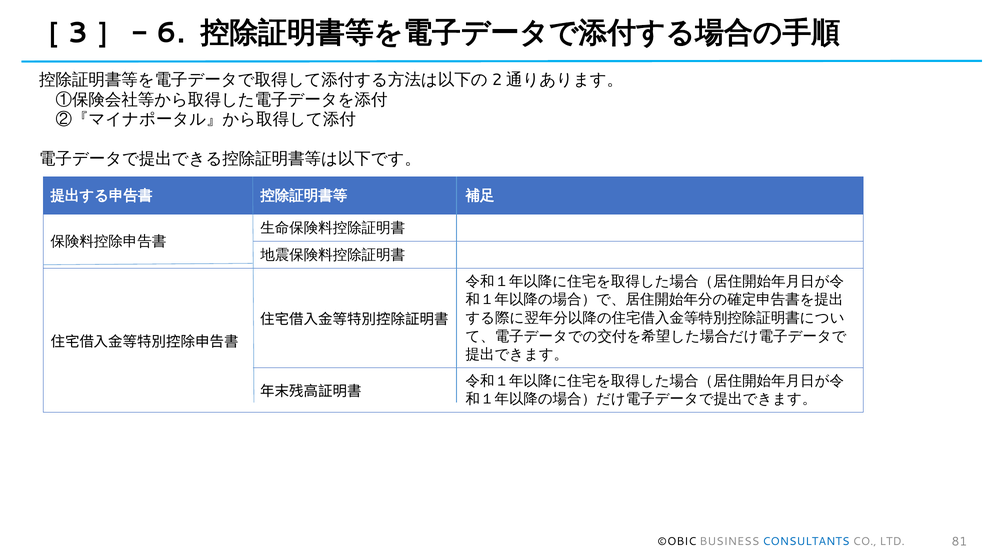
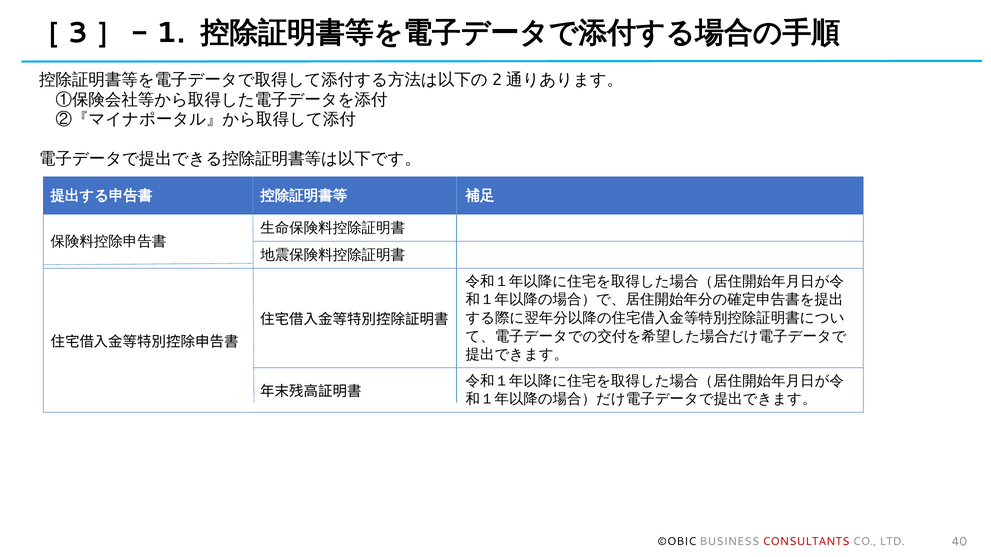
6: 6 -> 1
CONSULTANTS colour: blue -> red
81: 81 -> 40
